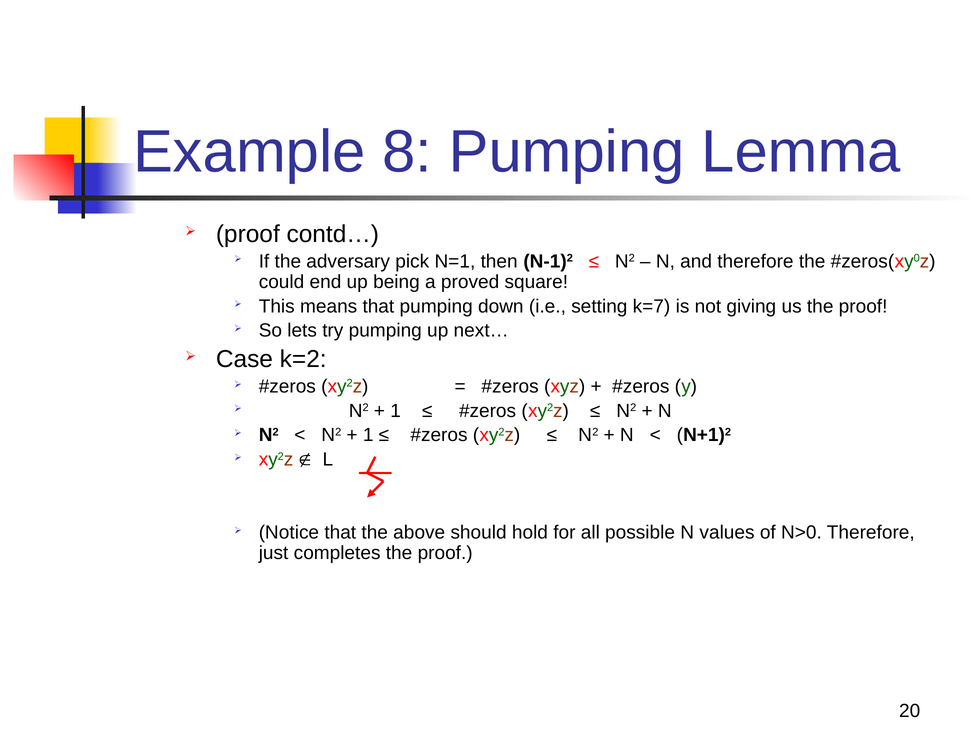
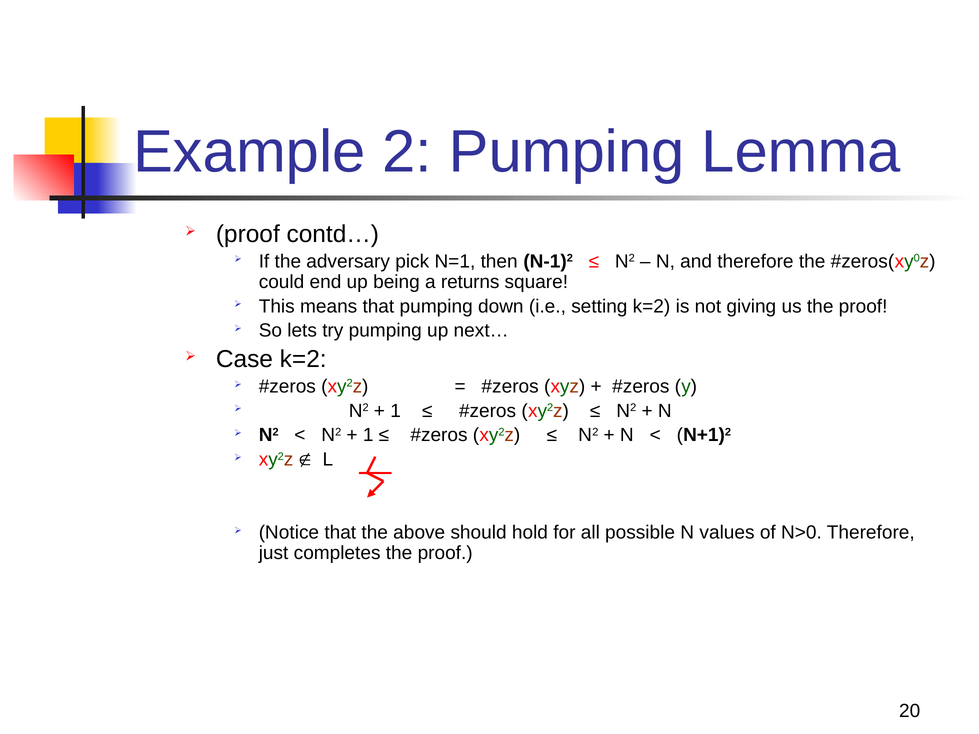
8: 8 -> 2
proved: proved -> returns
setting k=7: k=7 -> k=2
